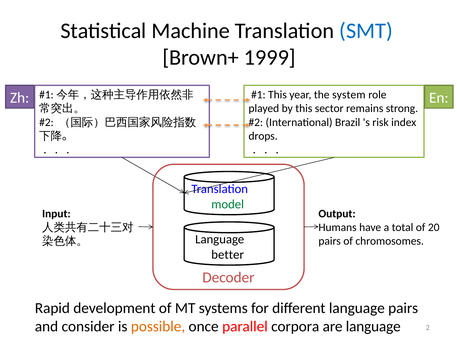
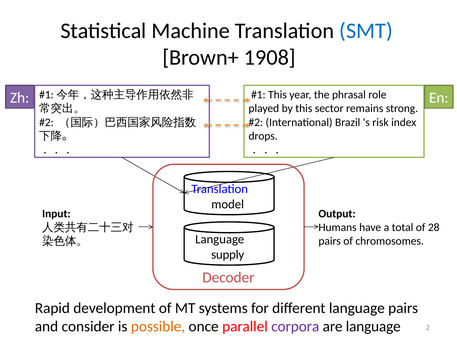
1999: 1999 -> 1908
system: system -> phrasal
model colour: green -> black
20: 20 -> 28
better: better -> supply
corpora colour: black -> purple
